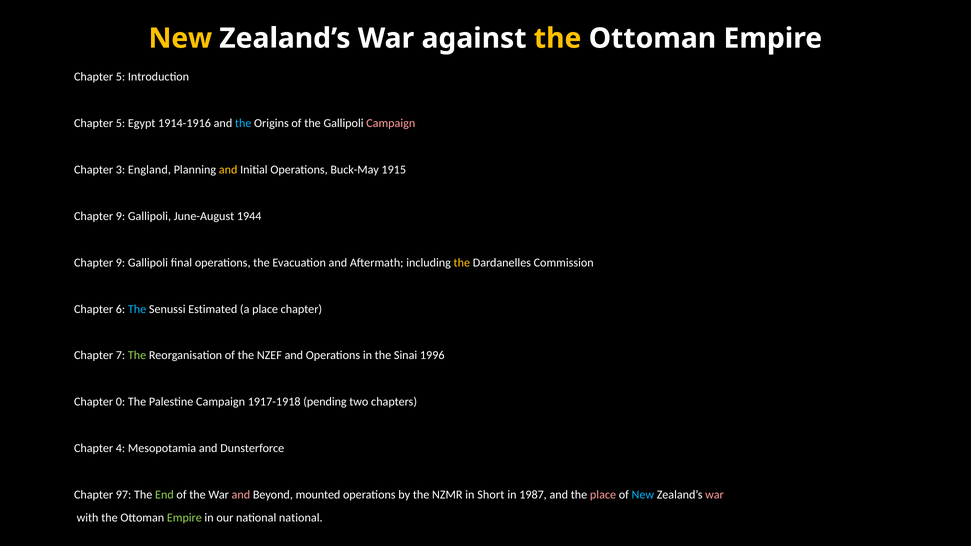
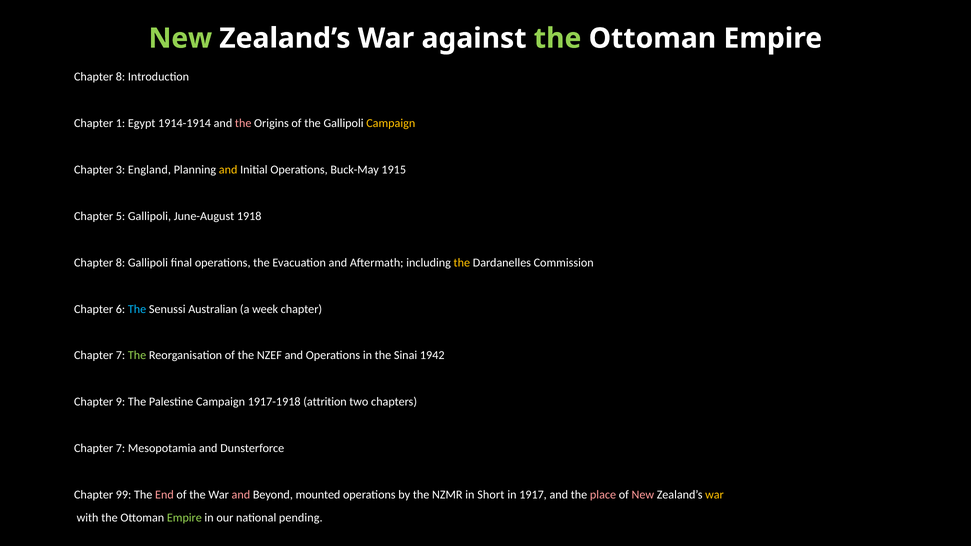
New at (180, 38) colour: yellow -> light green
the at (558, 38) colour: yellow -> light green
5 at (121, 77): 5 -> 8
5 at (121, 123): 5 -> 1
1914-1916: 1914-1916 -> 1914-1914
the at (243, 123) colour: light blue -> pink
Campaign at (391, 123) colour: pink -> yellow
9 at (121, 216): 9 -> 5
1944: 1944 -> 1918
9 at (121, 263): 9 -> 8
Estimated: Estimated -> Australian
a place: place -> week
1996: 1996 -> 1942
0: 0 -> 9
pending: pending -> attrition
4 at (121, 448): 4 -> 7
97: 97 -> 99
End colour: light green -> pink
1987: 1987 -> 1917
New at (643, 495) colour: light blue -> pink
war at (714, 495) colour: pink -> yellow
national national: national -> pending
